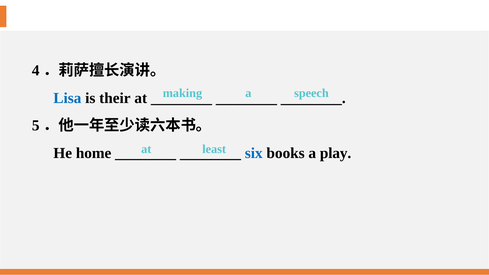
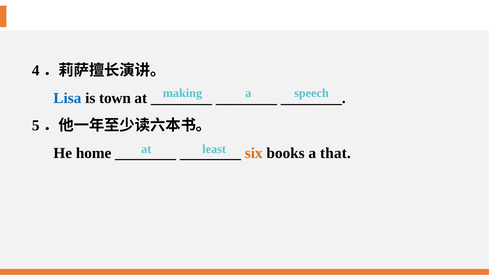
their: their -> town
six colour: blue -> orange
play: play -> that
